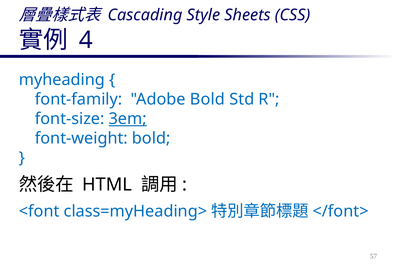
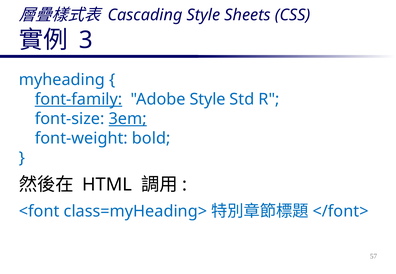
4: 4 -> 3
font-family underline: none -> present
Adobe Bold: Bold -> Style
